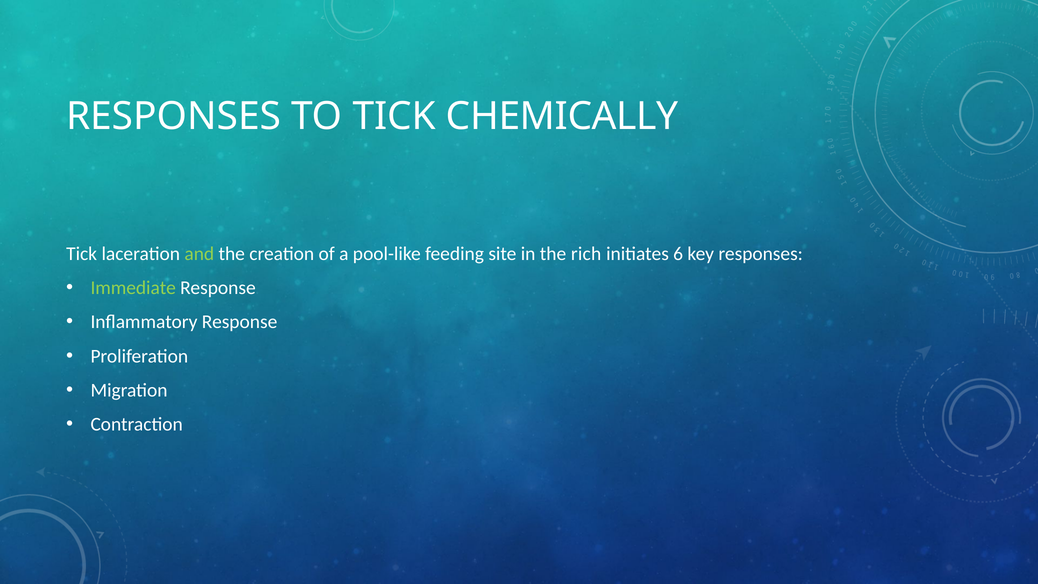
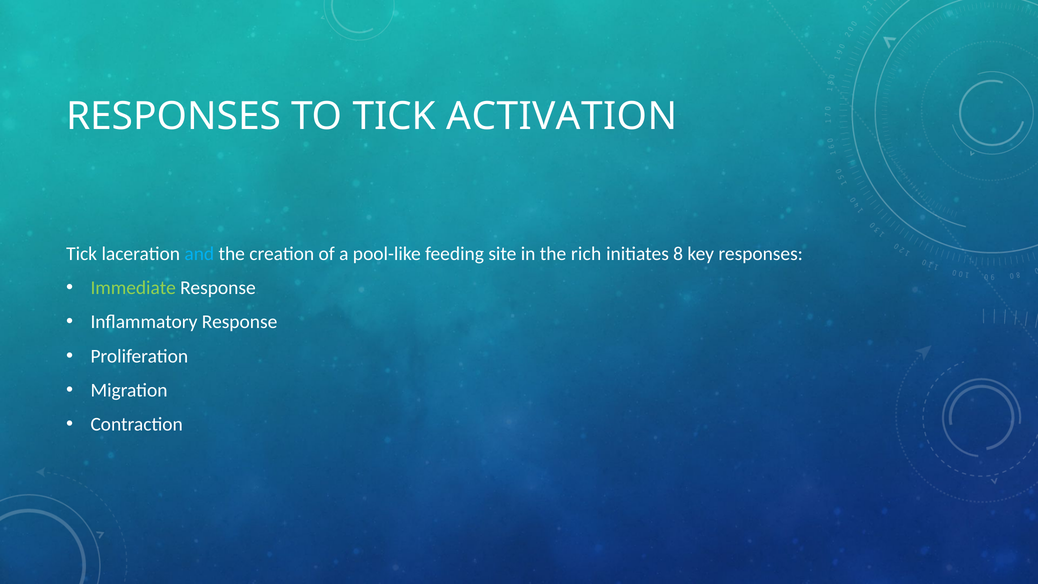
CHEMICALLY: CHEMICALLY -> ACTIVATION
and colour: light green -> light blue
6: 6 -> 8
